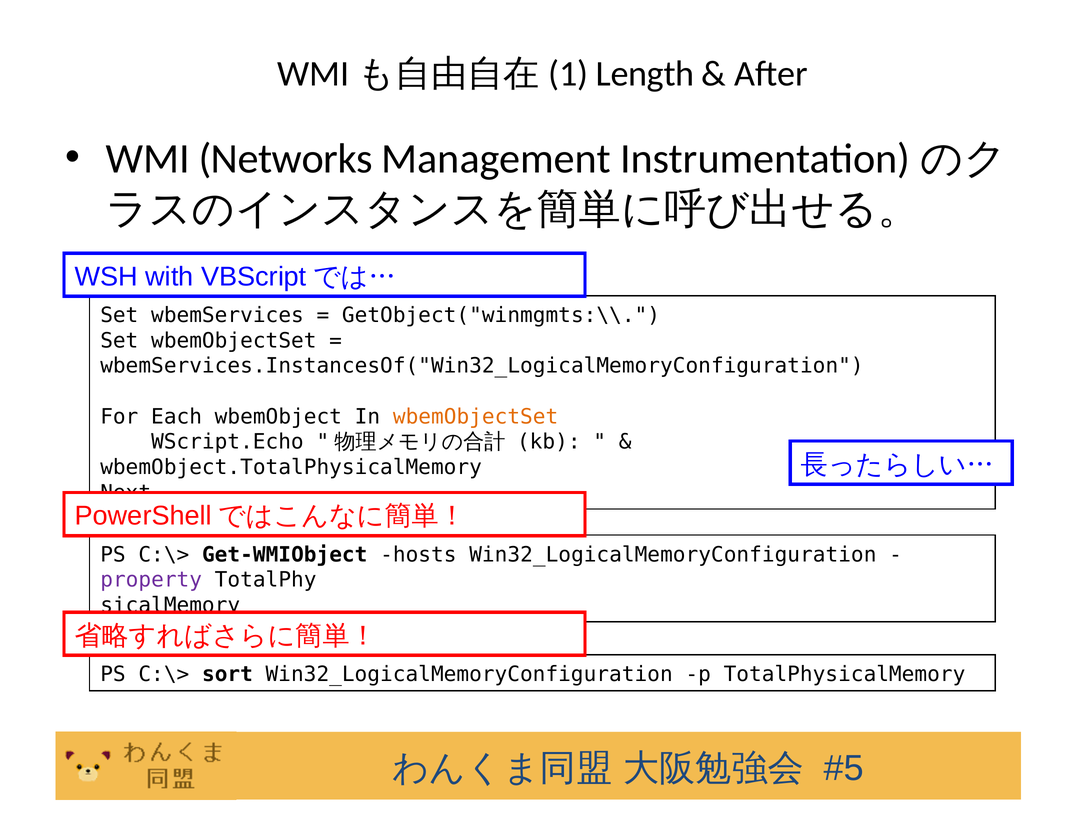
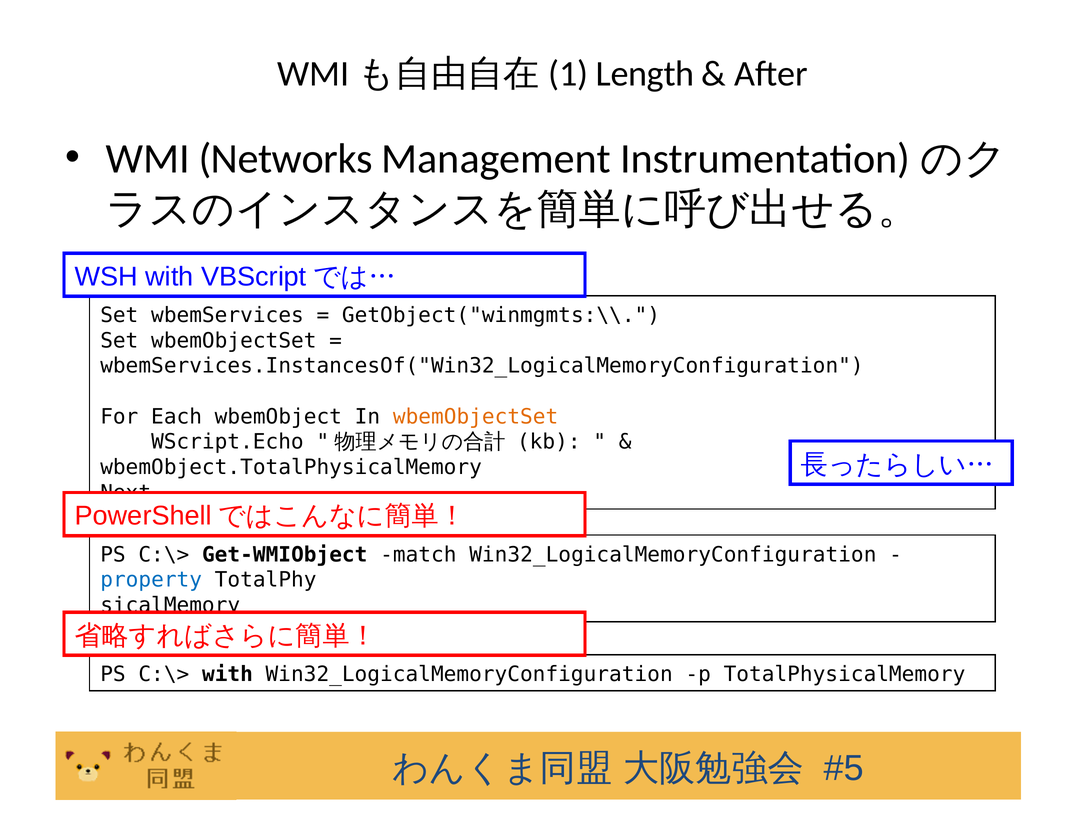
hosts: hosts -> match
property colour: purple -> blue
C:\> sort: sort -> with
